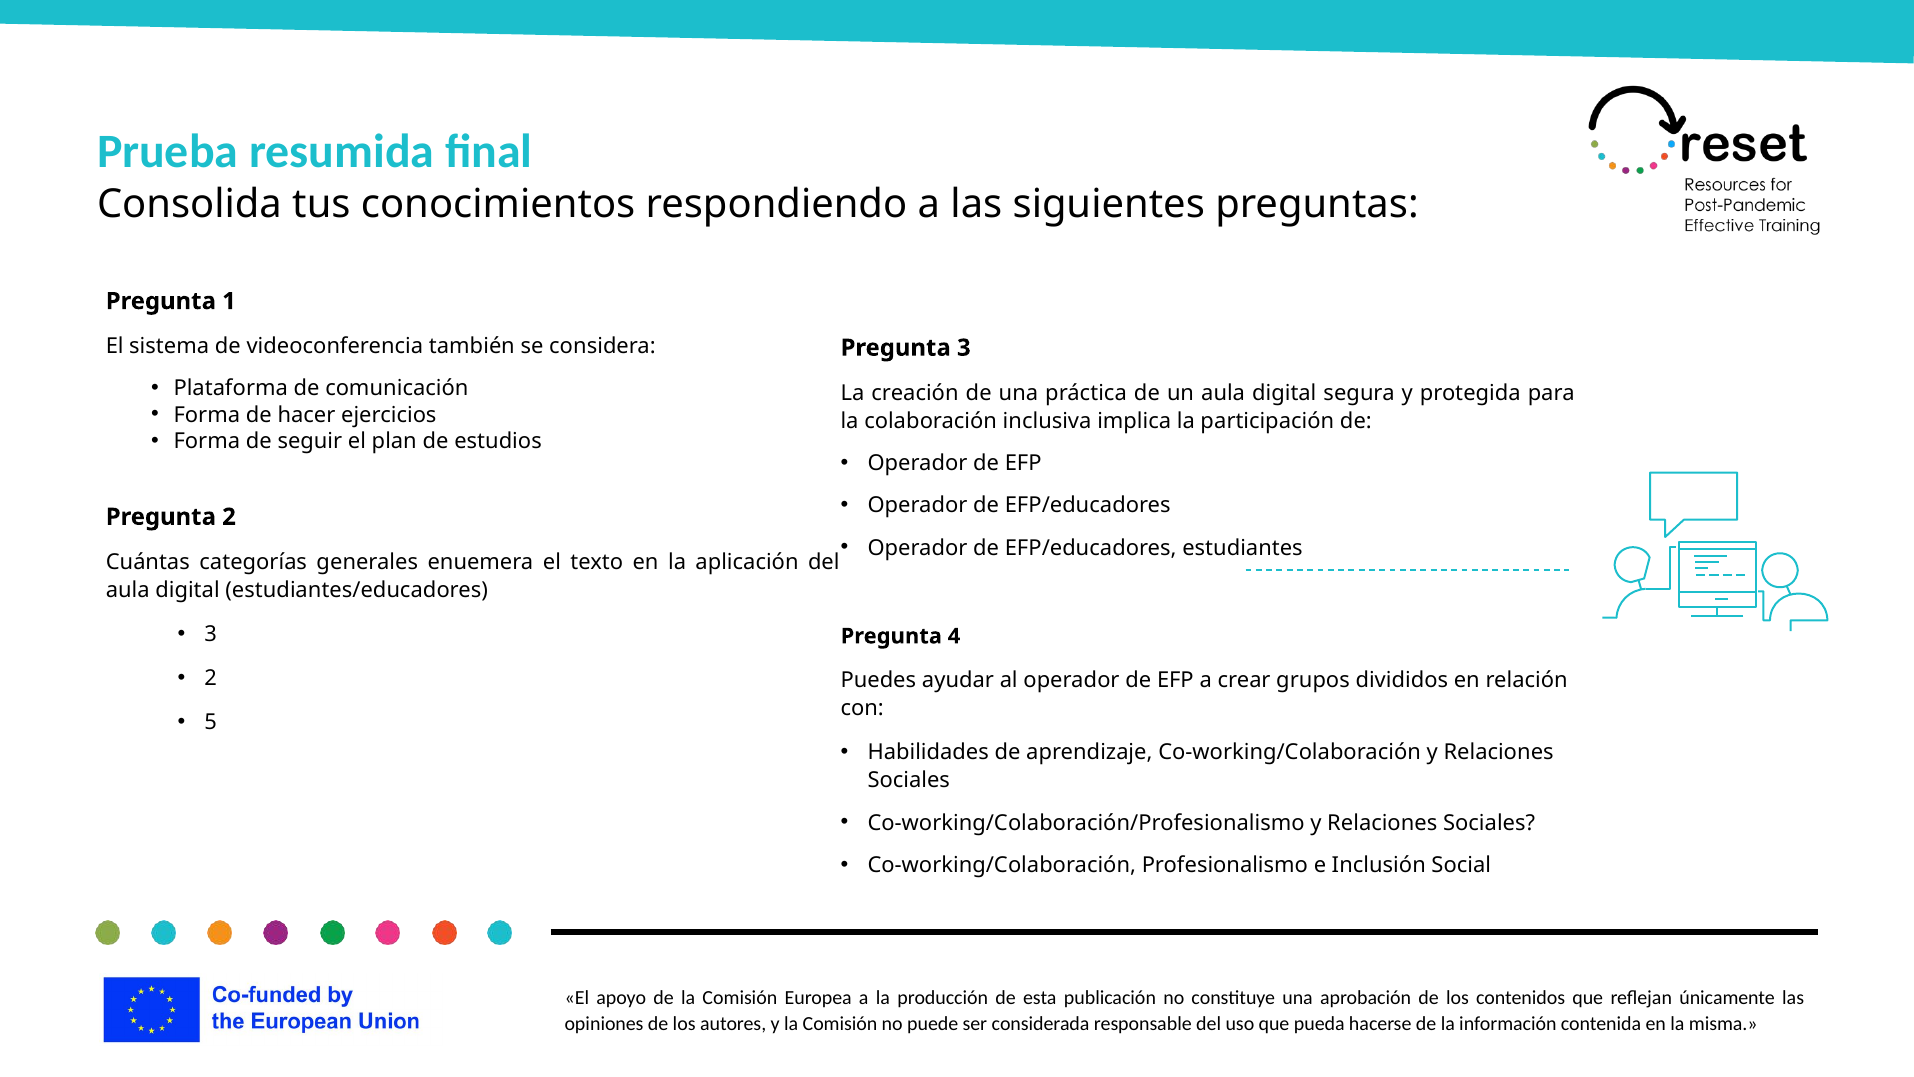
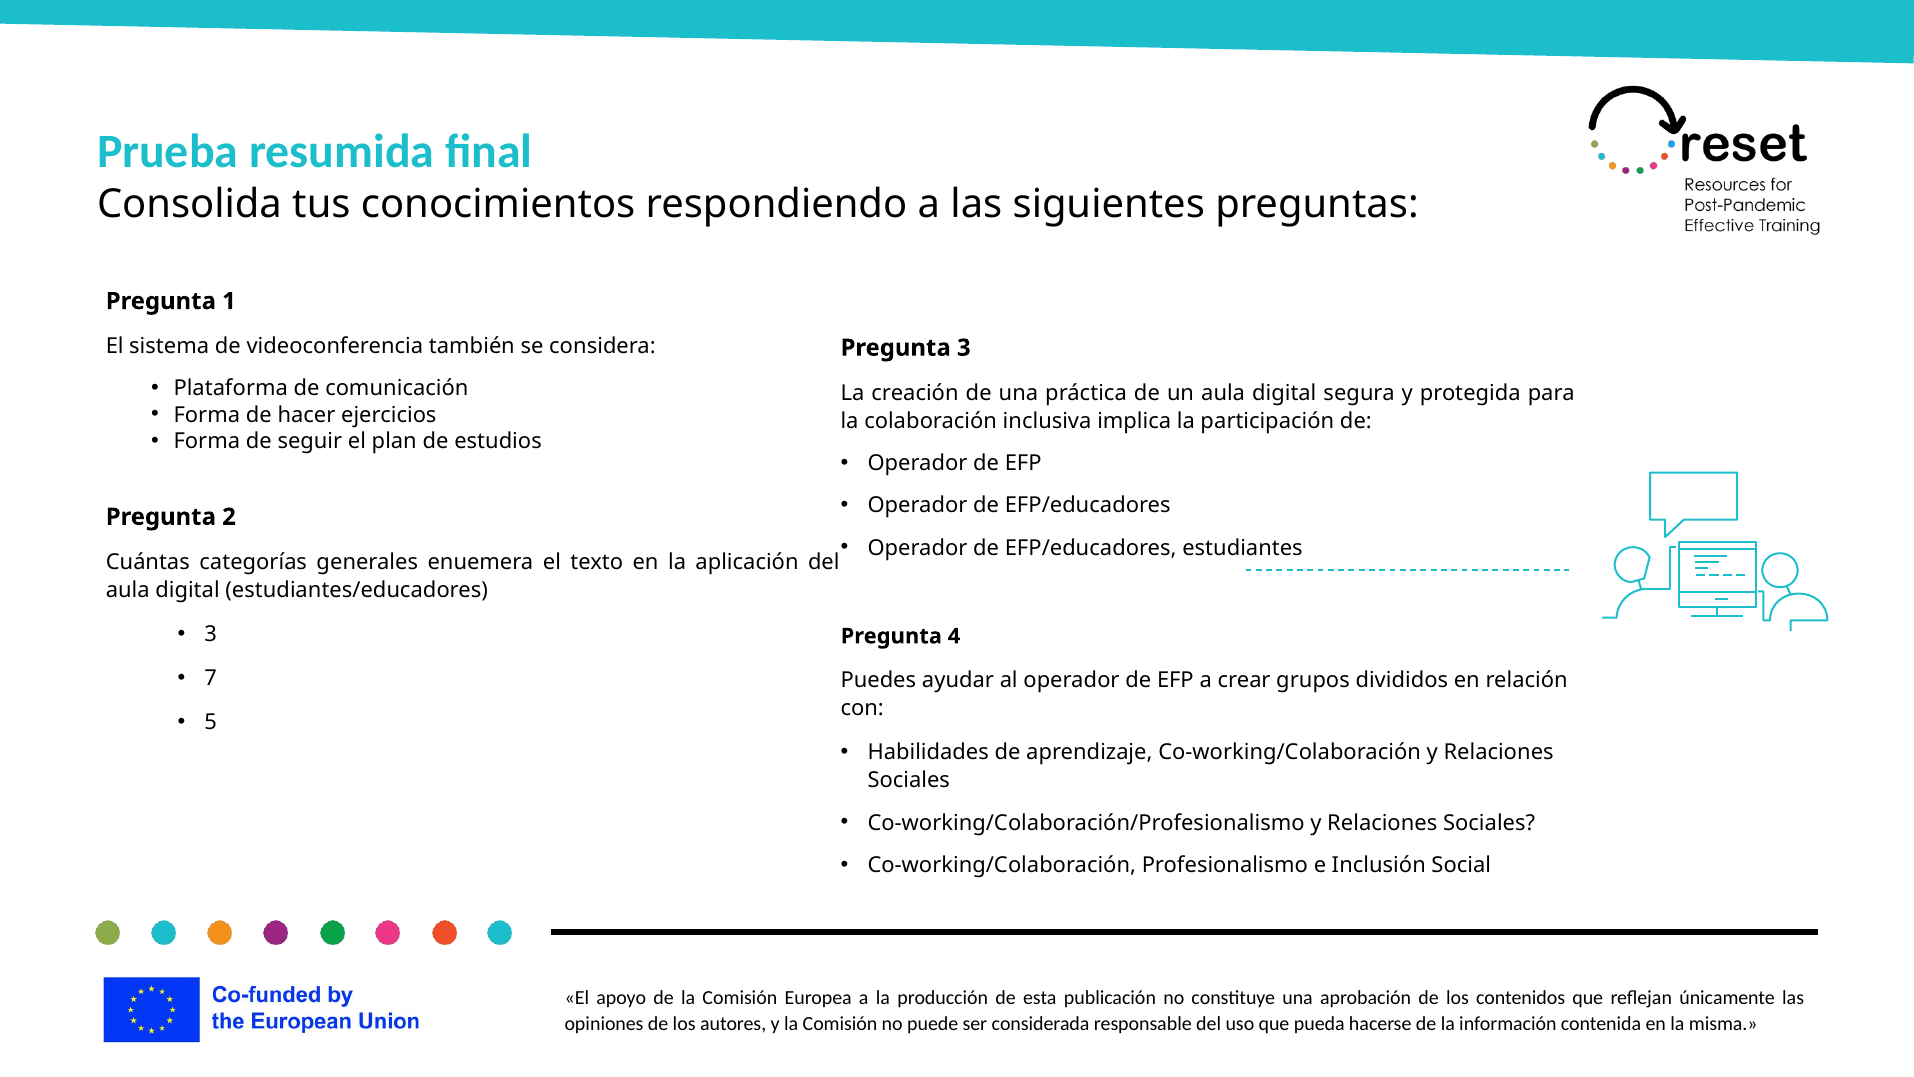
2 at (211, 678): 2 -> 7
